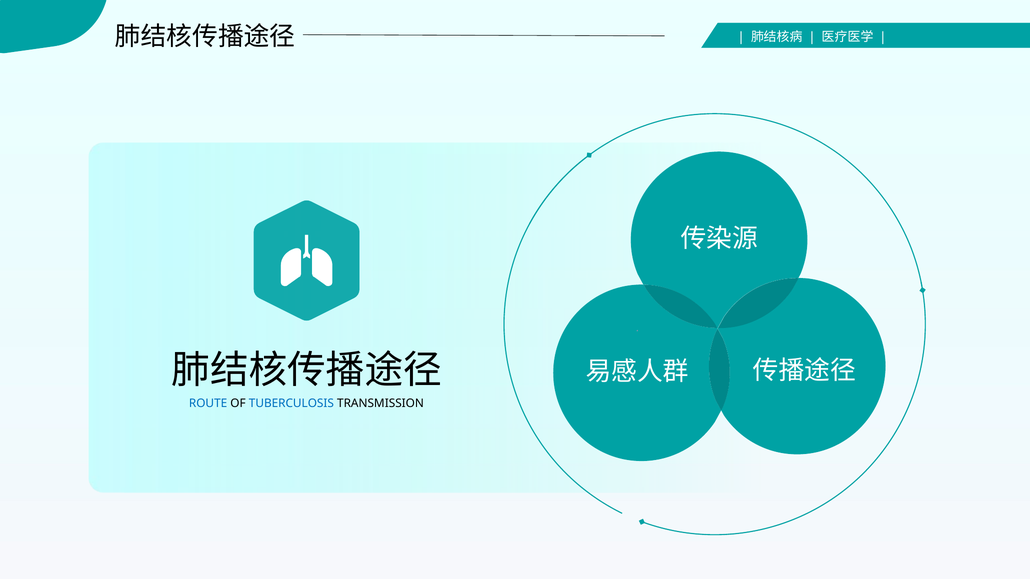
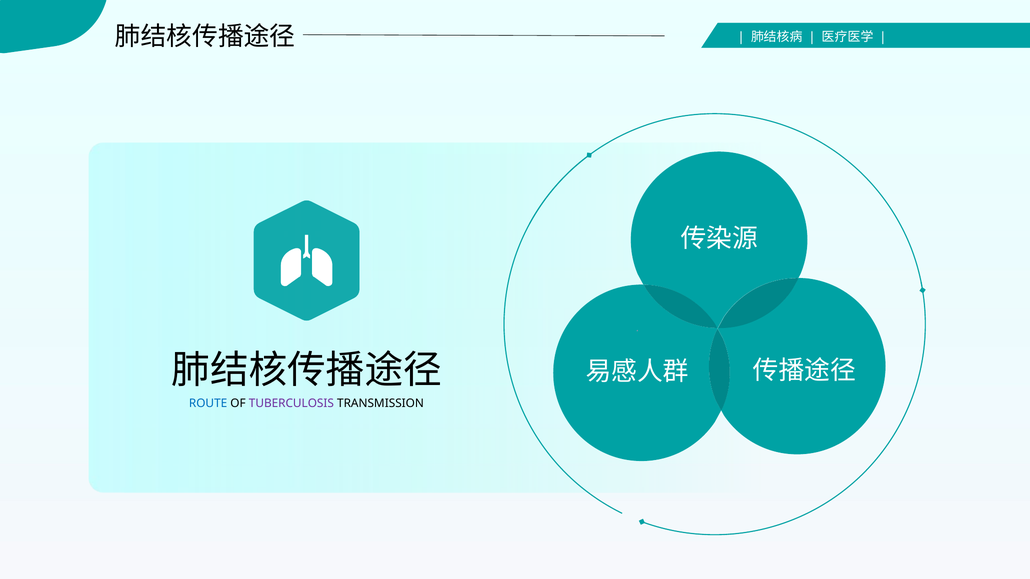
TUBERCULOSIS colour: blue -> purple
